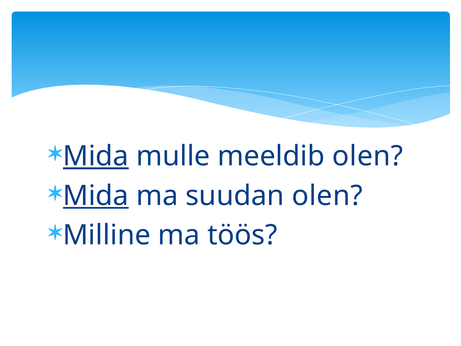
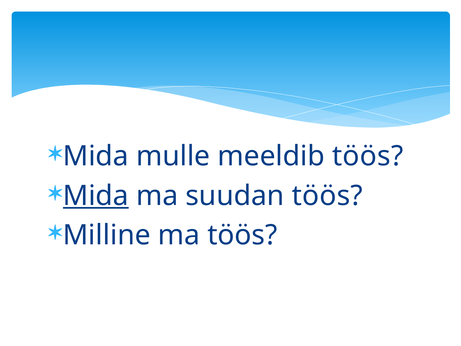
Mida at (96, 156) underline: present -> none
meeldib olen: olen -> töös
suudan olen: olen -> töös
